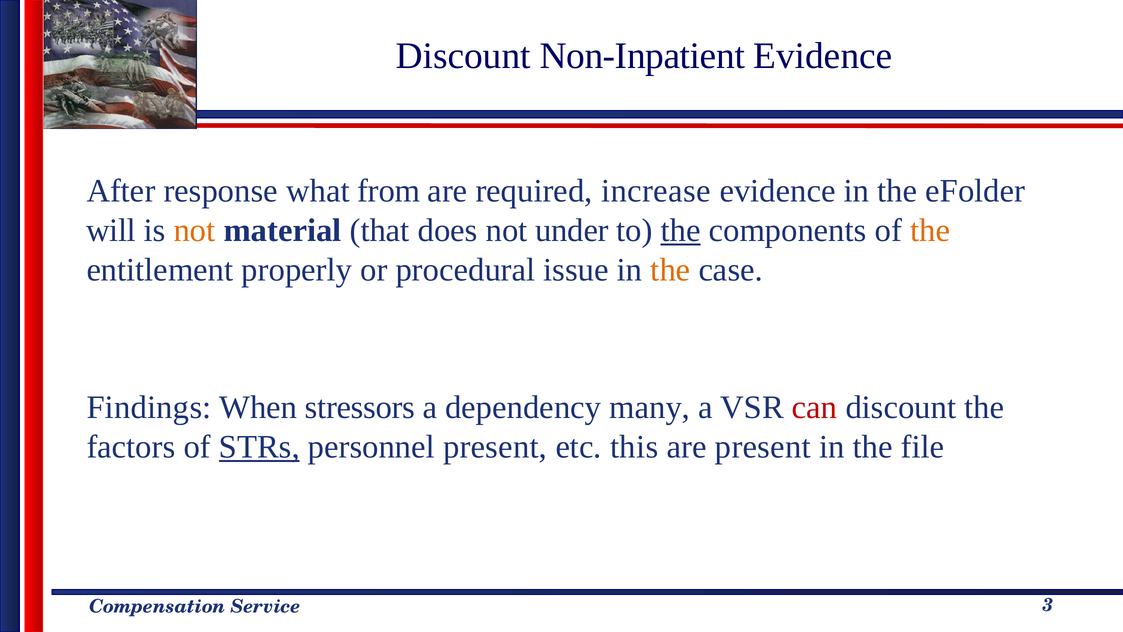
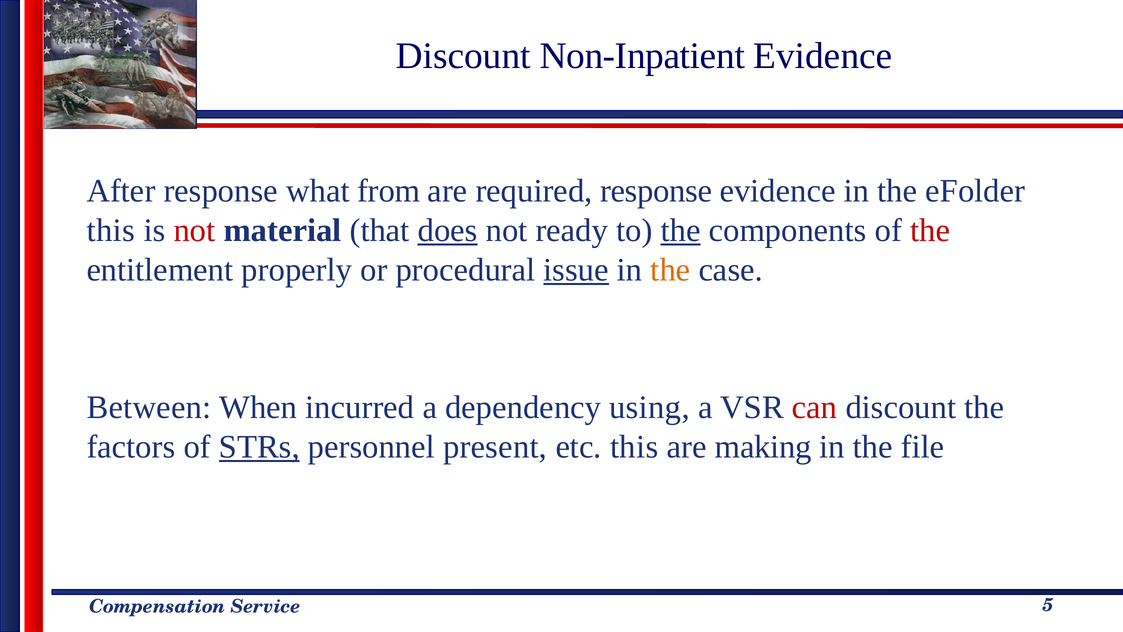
required increase: increase -> response
will at (111, 230): will -> this
not at (194, 230) colour: orange -> red
does underline: none -> present
under: under -> ready
the at (930, 230) colour: orange -> red
issue underline: none -> present
Findings: Findings -> Between
stressors: stressors -> incurred
many: many -> using
are present: present -> making
3: 3 -> 5
